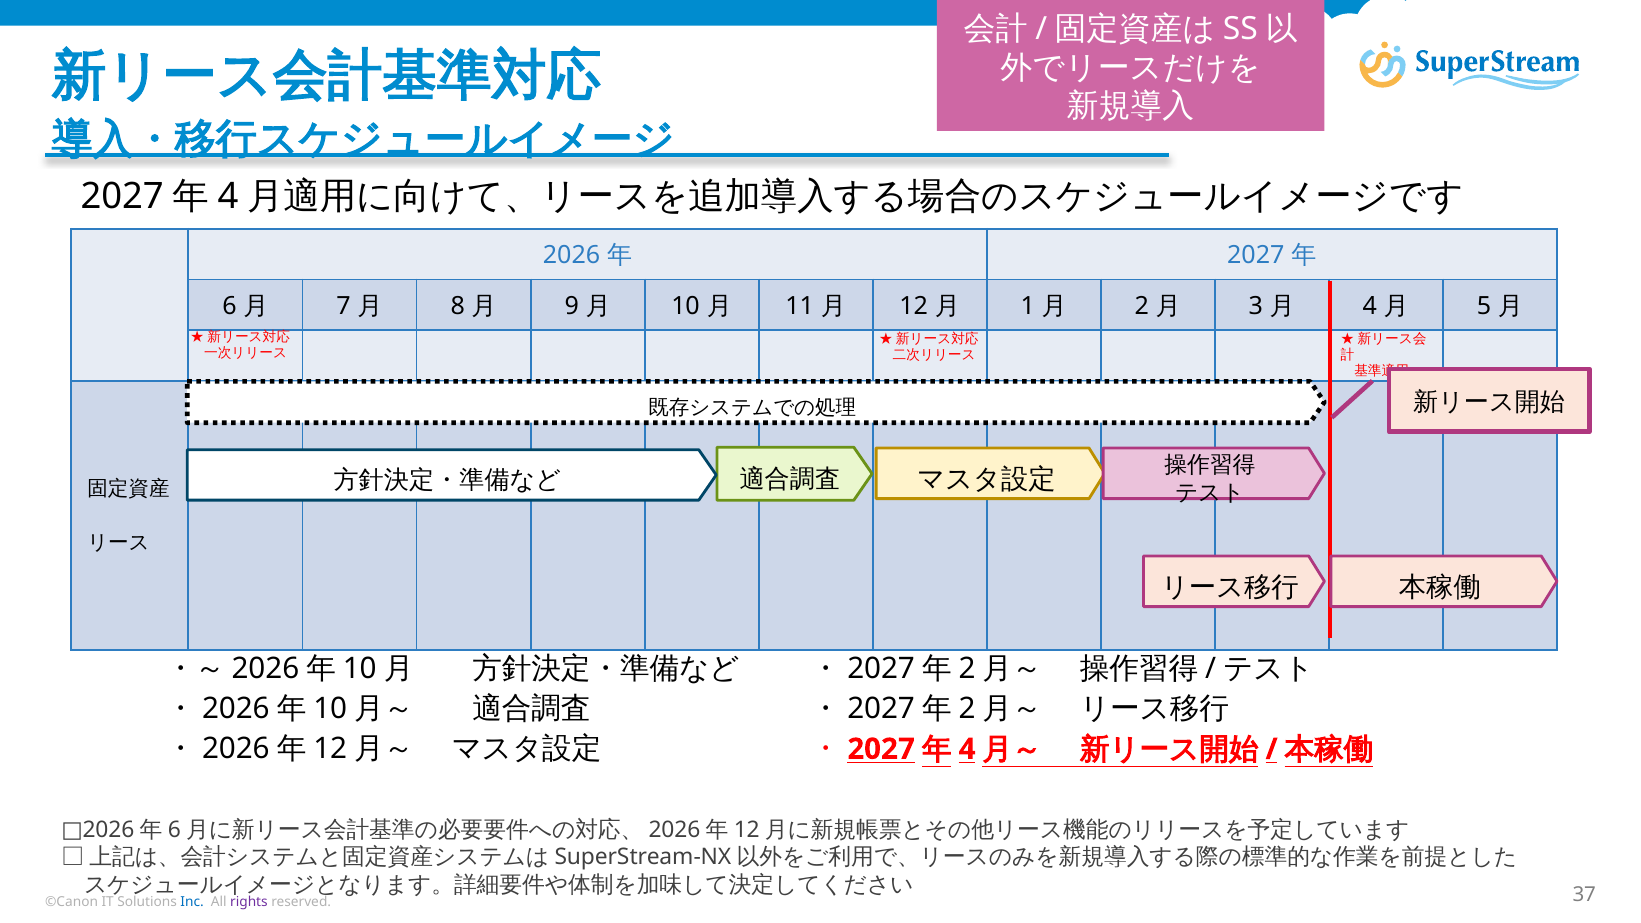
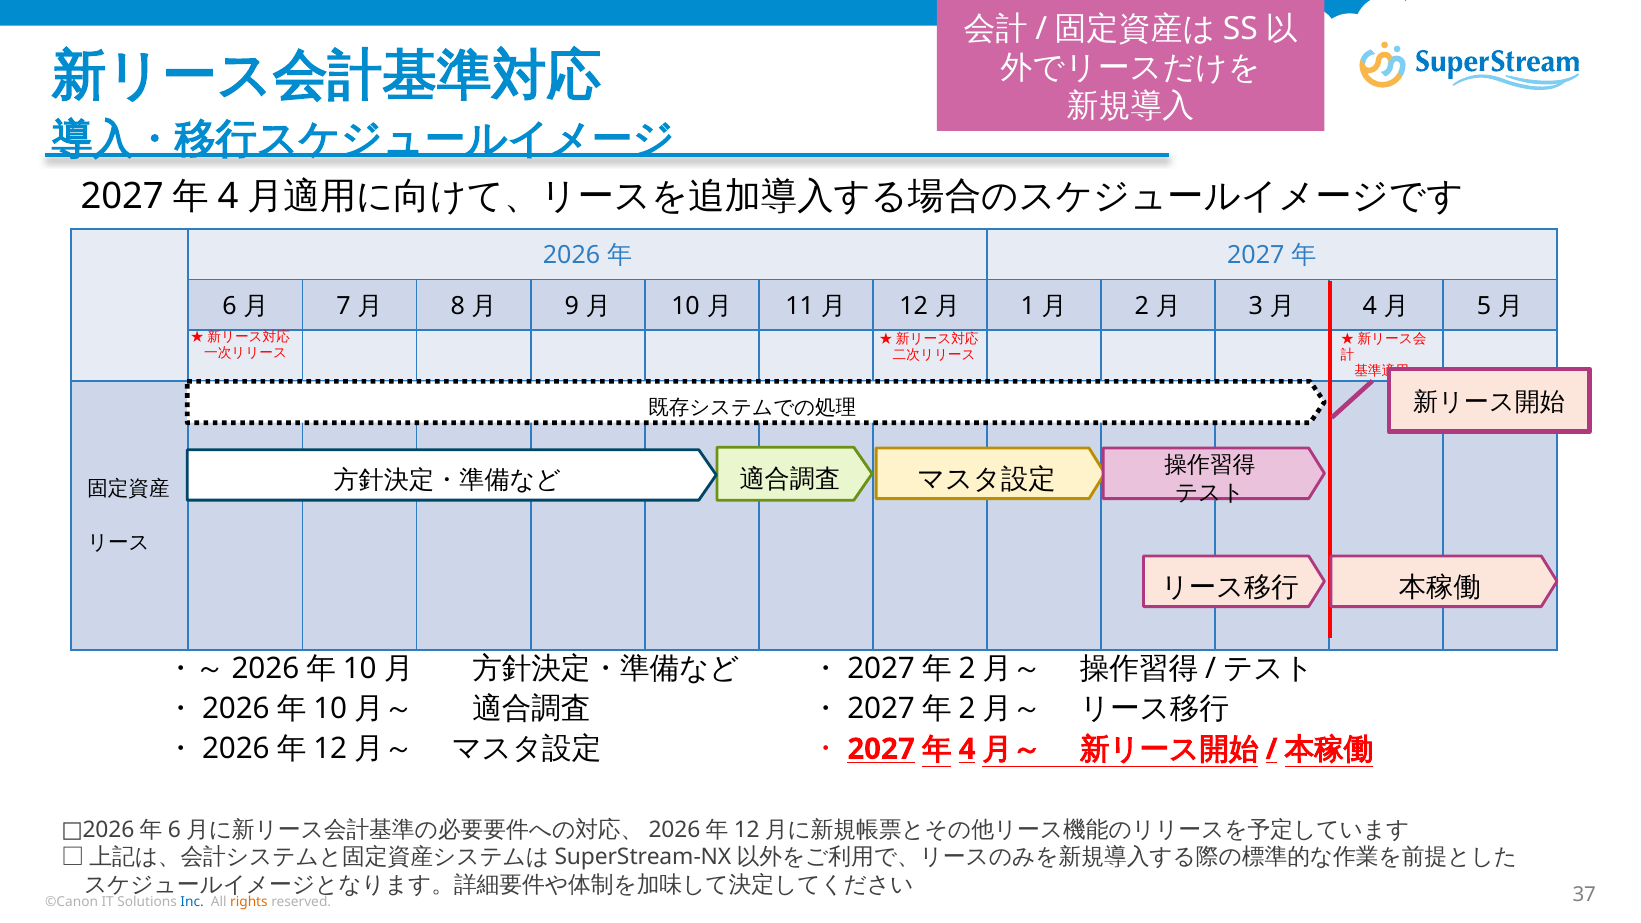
rights colour: purple -> orange
